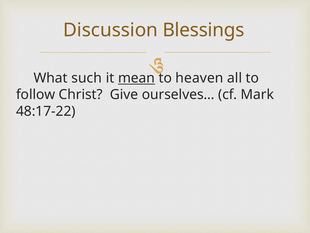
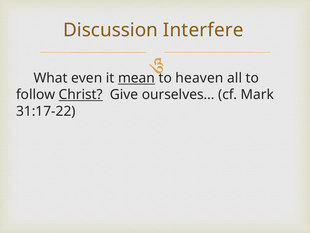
Blessings: Blessings -> Interfere
such: such -> even
Christ underline: none -> present
48:17-22: 48:17-22 -> 31:17-22
